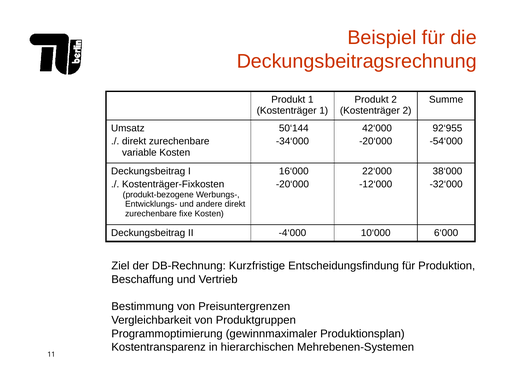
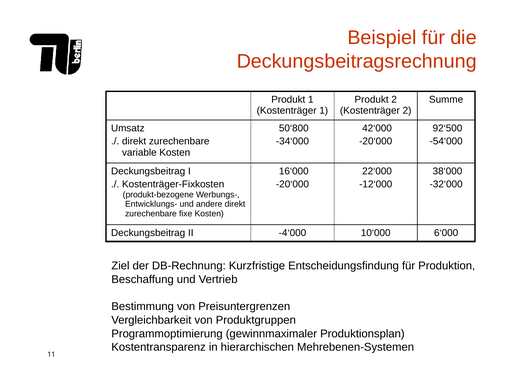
50‘144: 50‘144 -> 50‘800
92‘955: 92‘955 -> 92‘500
